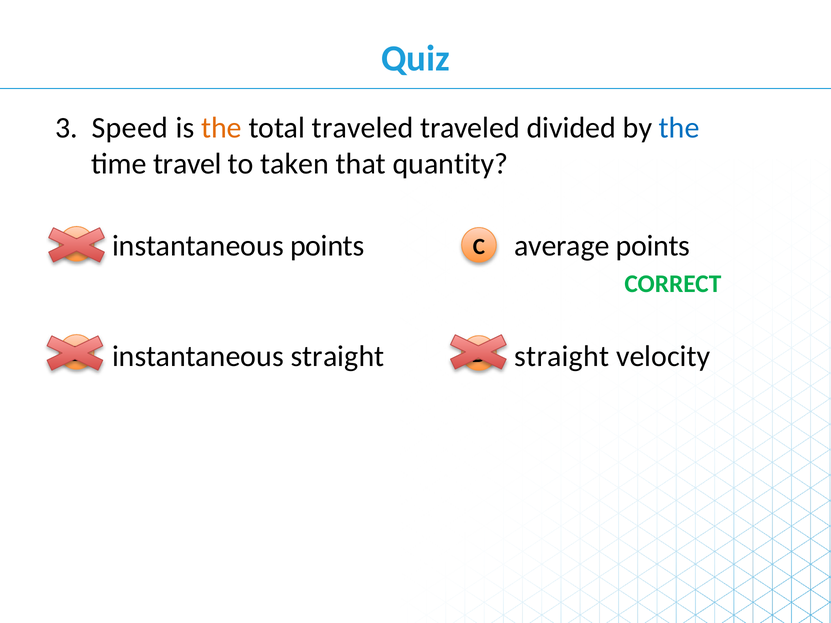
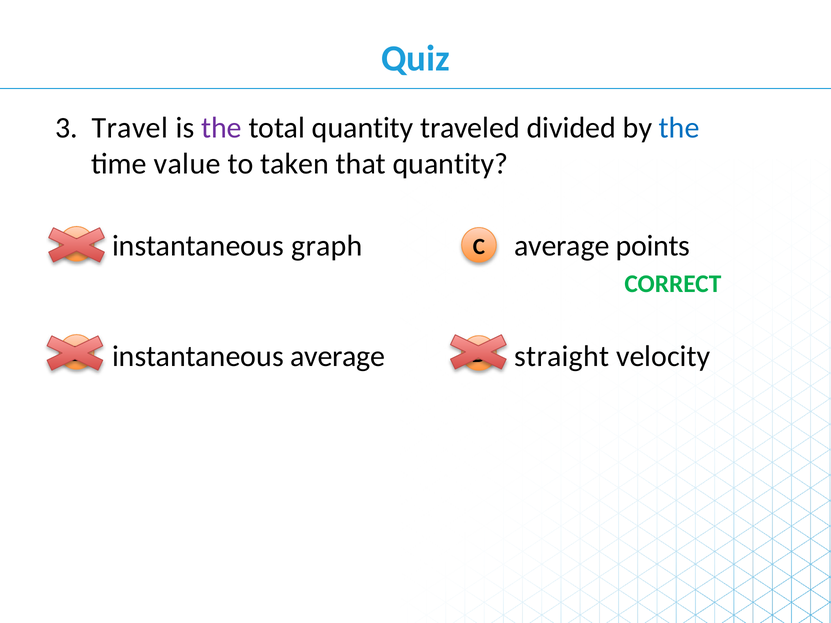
Speed: Speed -> Travel
the at (222, 128) colour: orange -> purple
total traveled: traveled -> quantity
travel: travel -> value
instantaneous points: points -> graph
instantaneous straight: straight -> average
